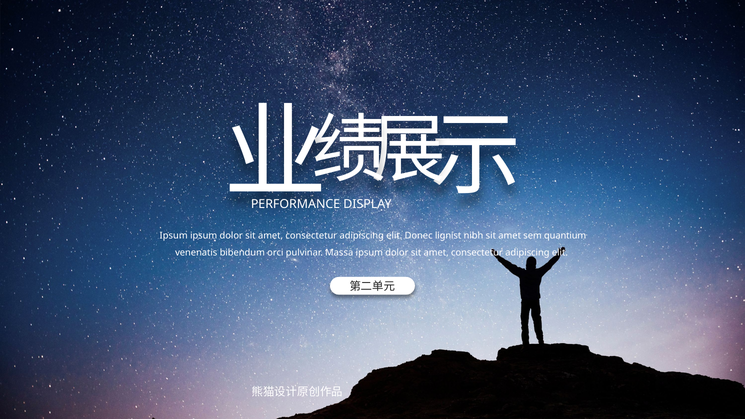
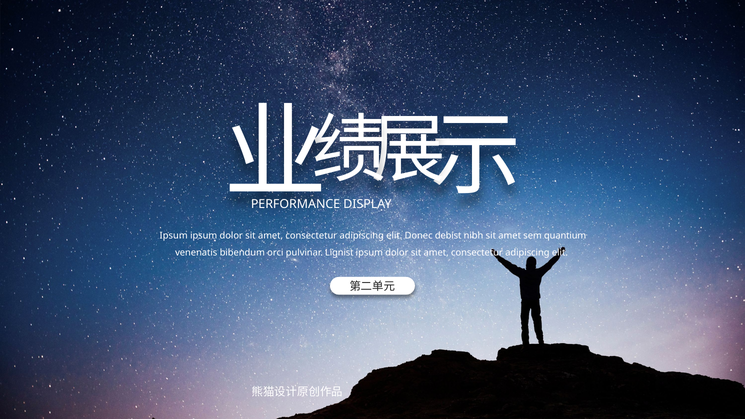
lignist: lignist -> debist
Massa: Massa -> Lignist
